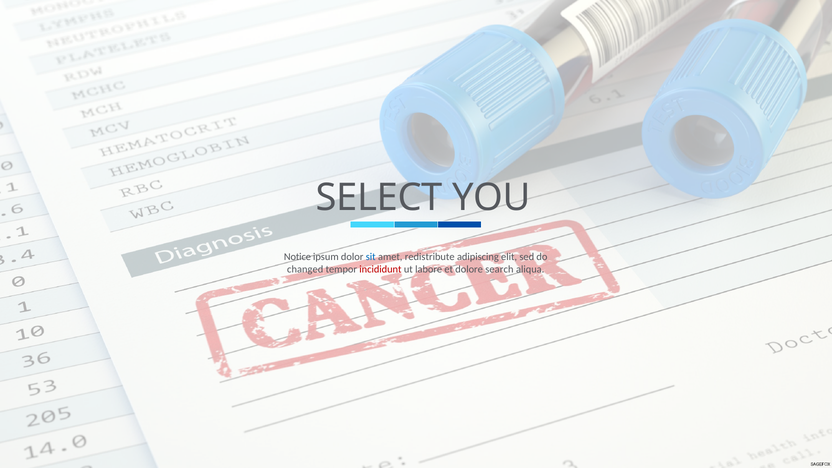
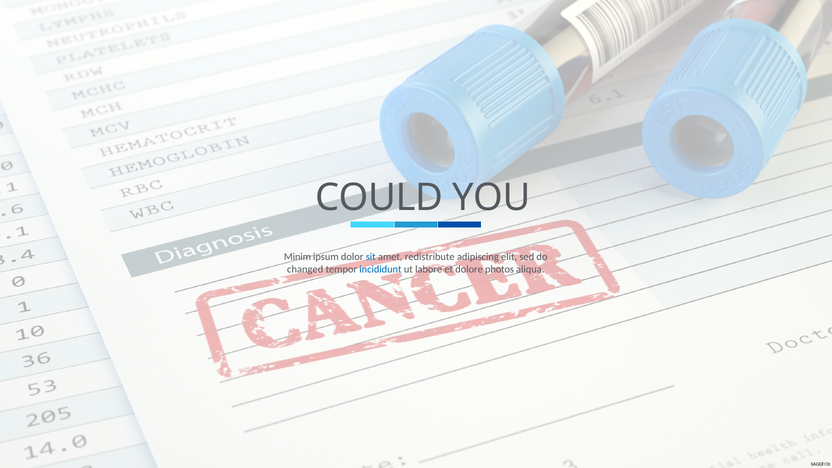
SELECT: SELECT -> COULD
Notice: Notice -> Minim
incididunt colour: red -> blue
search: search -> photos
